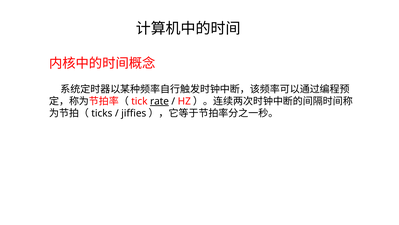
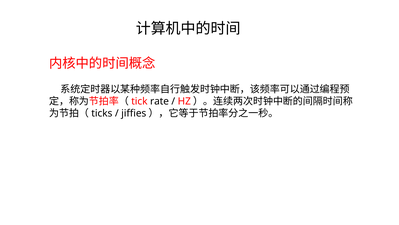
rate underline: present -> none
